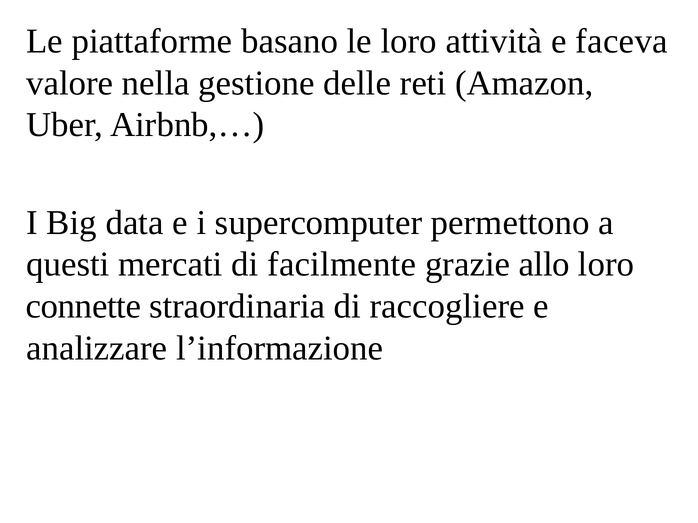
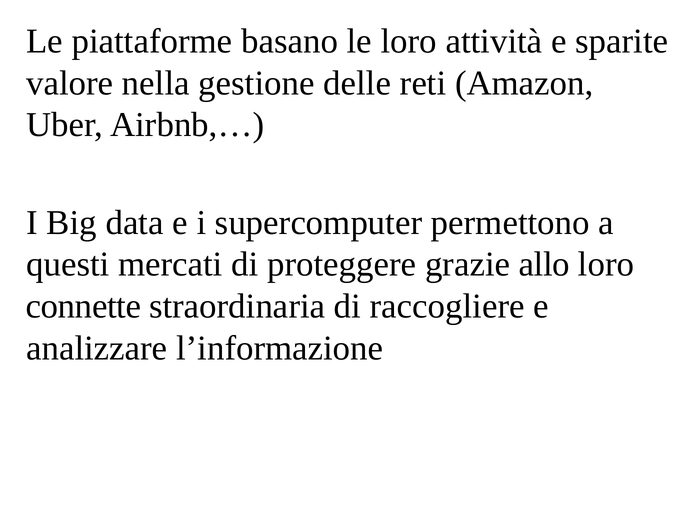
faceva: faceva -> sparite
facilmente: facilmente -> proteggere
